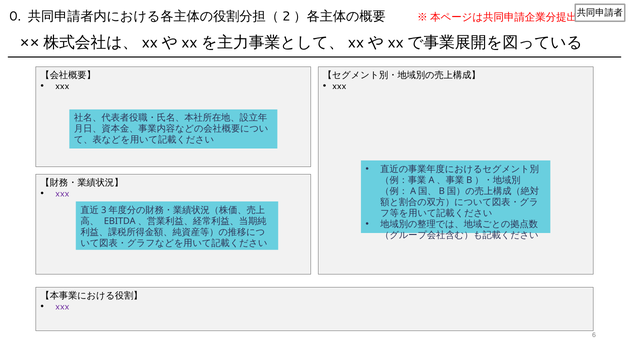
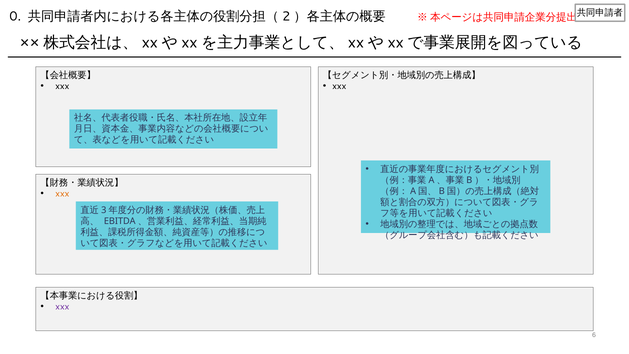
xxx at (62, 193) colour: purple -> orange
